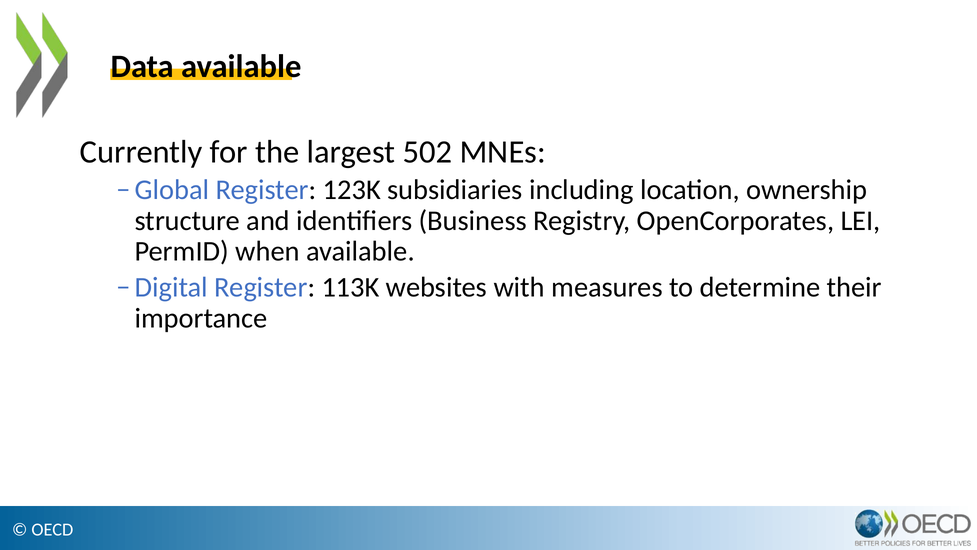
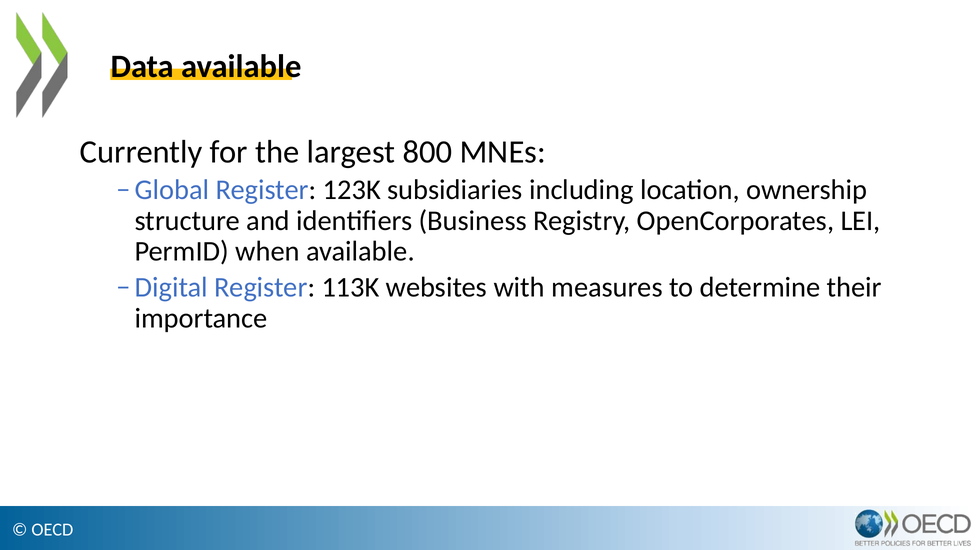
502: 502 -> 800
